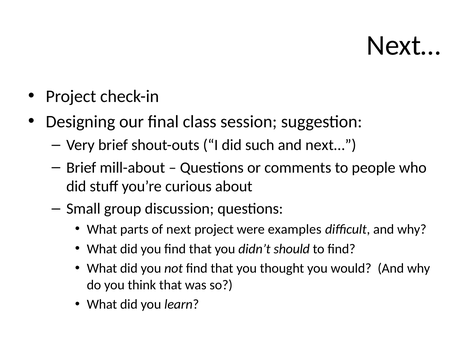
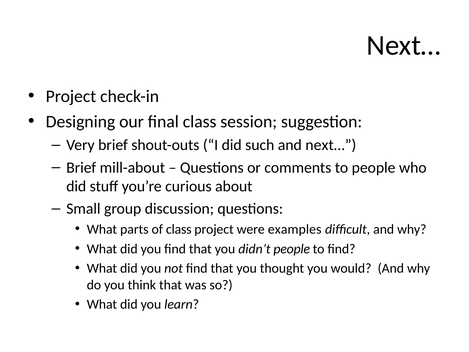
of next: next -> class
didn’t should: should -> people
